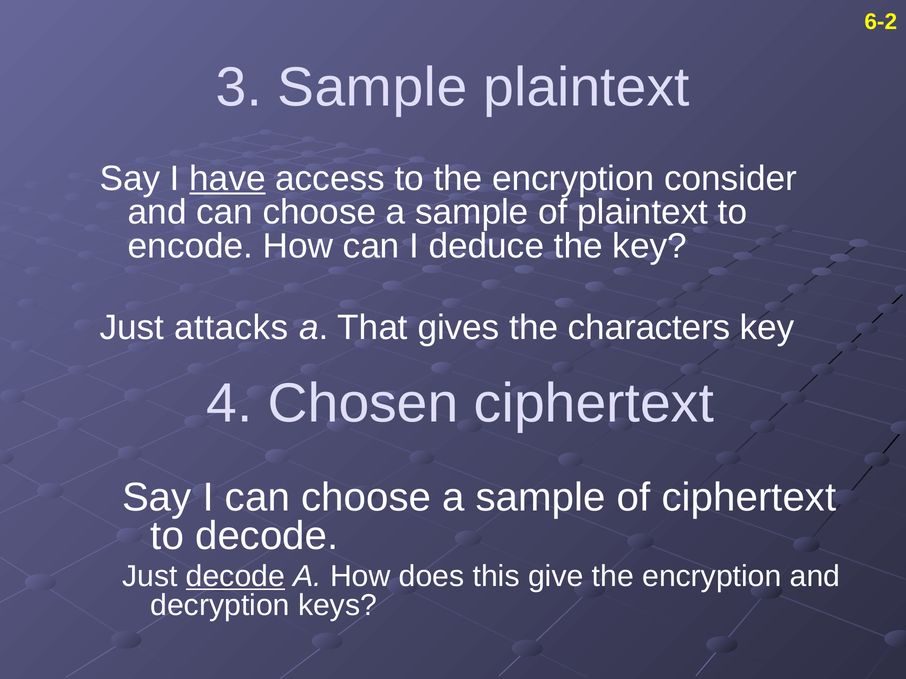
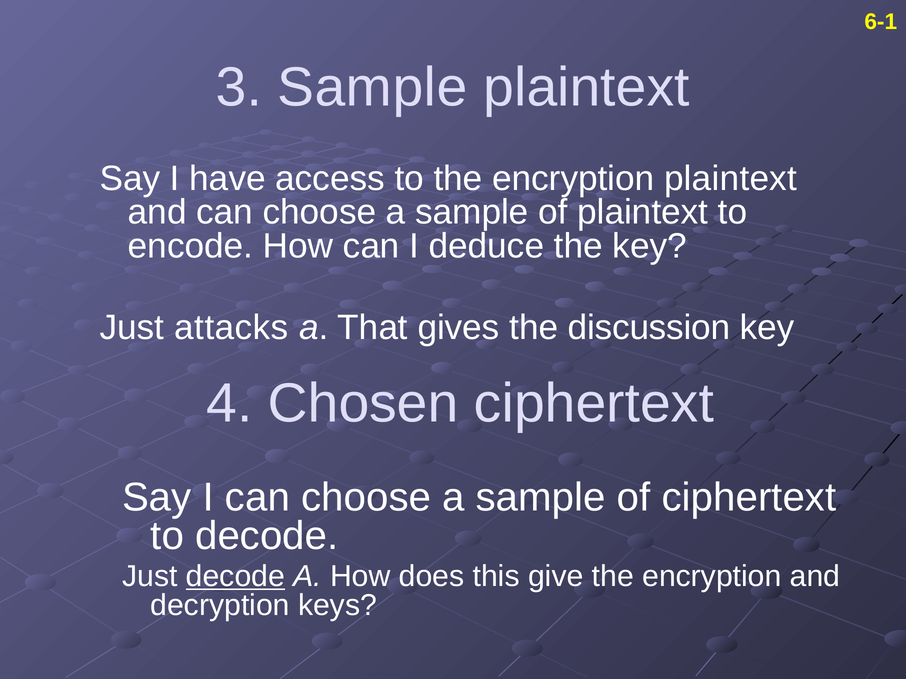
6-2: 6-2 -> 6-1
have underline: present -> none
encryption consider: consider -> plaintext
characters: characters -> discussion
